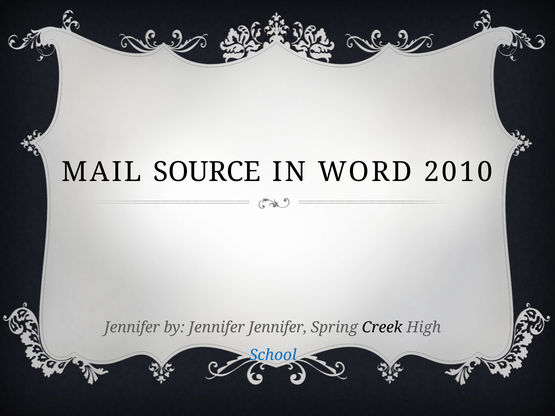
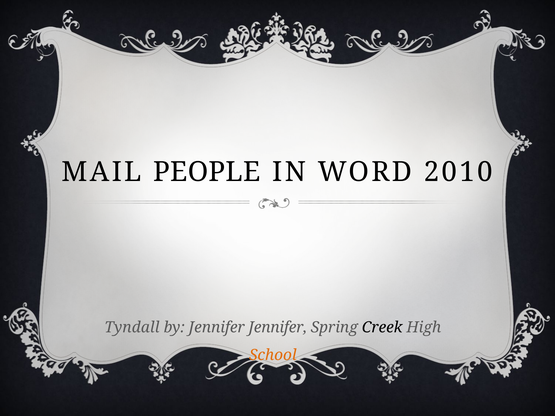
SOURCE: SOURCE -> PEOPLE
Jennifer at (132, 328): Jennifer -> Tyndall
School colour: blue -> orange
